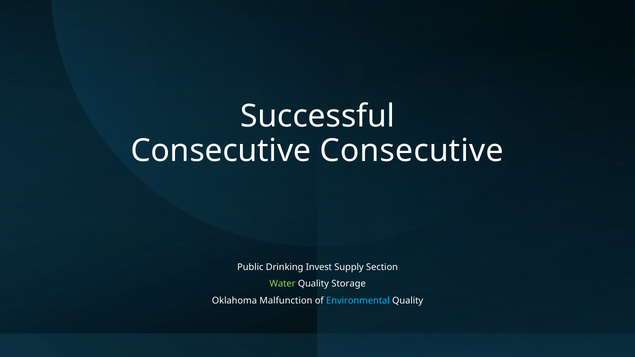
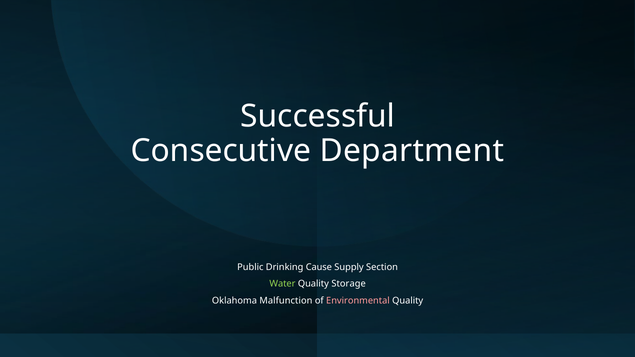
Consecutive Consecutive: Consecutive -> Department
Invest: Invest -> Cause
Environmental colour: light blue -> pink
